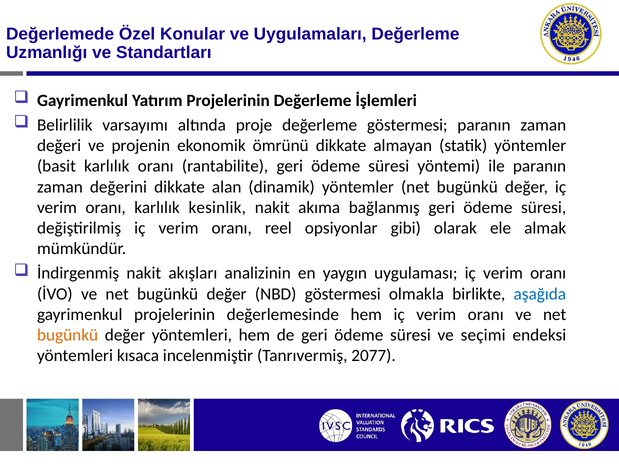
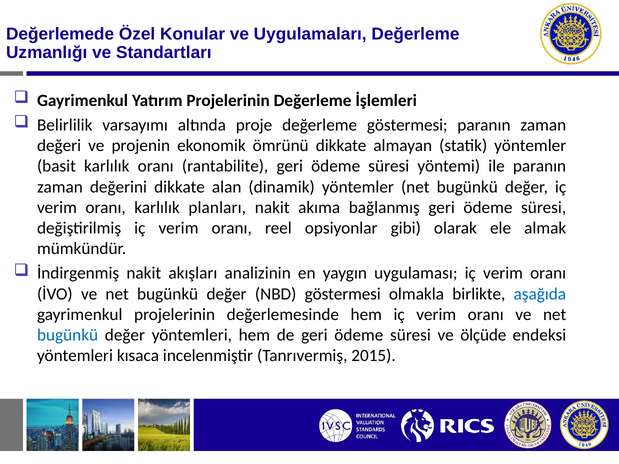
kesinlik: kesinlik -> planları
bugünkü at (68, 335) colour: orange -> blue
seçimi: seçimi -> ölçüde
2077: 2077 -> 2015
